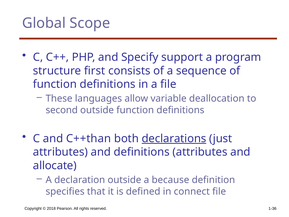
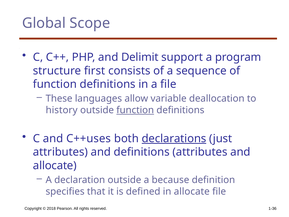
Specify: Specify -> Delimit
second: second -> history
function at (135, 110) underline: none -> present
C++than: C++than -> C++uses
in connect: connect -> allocate
